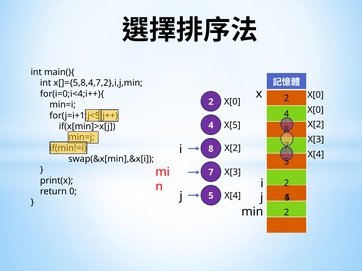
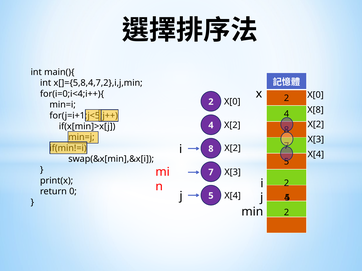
X[0 at (316, 110): X[0 -> X[8
X[5 at (232, 125): X[5 -> X[2
